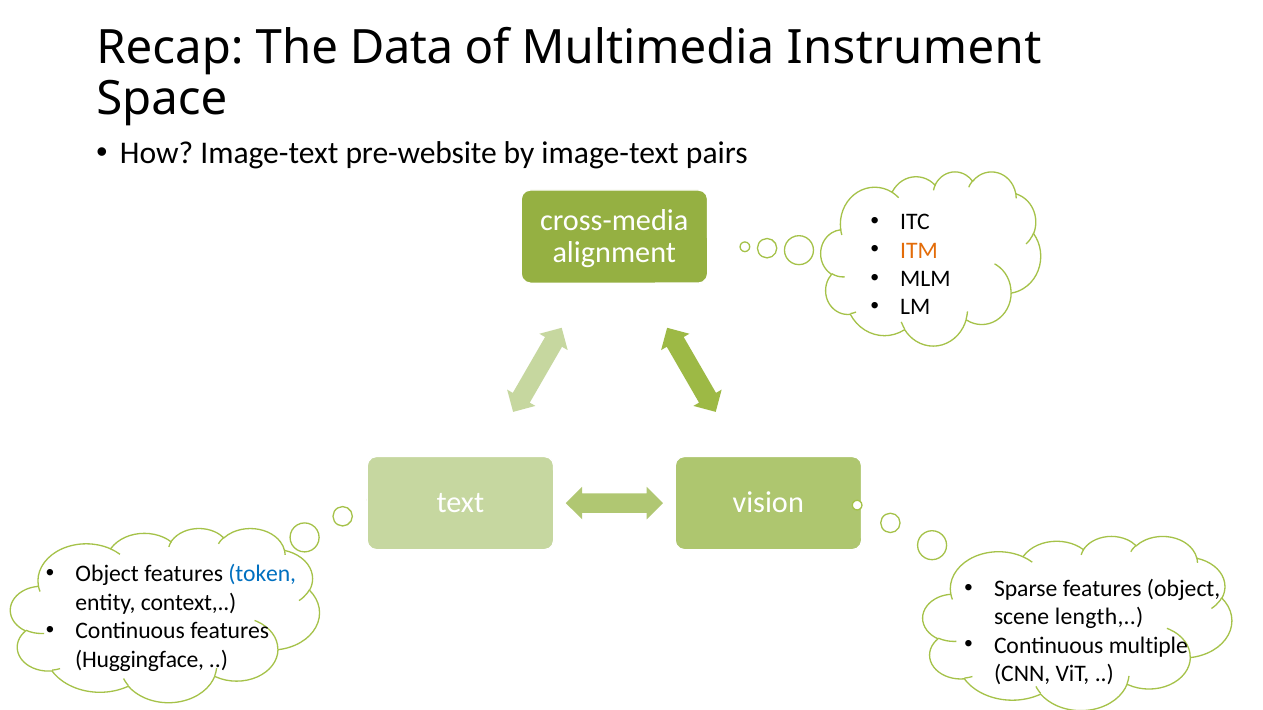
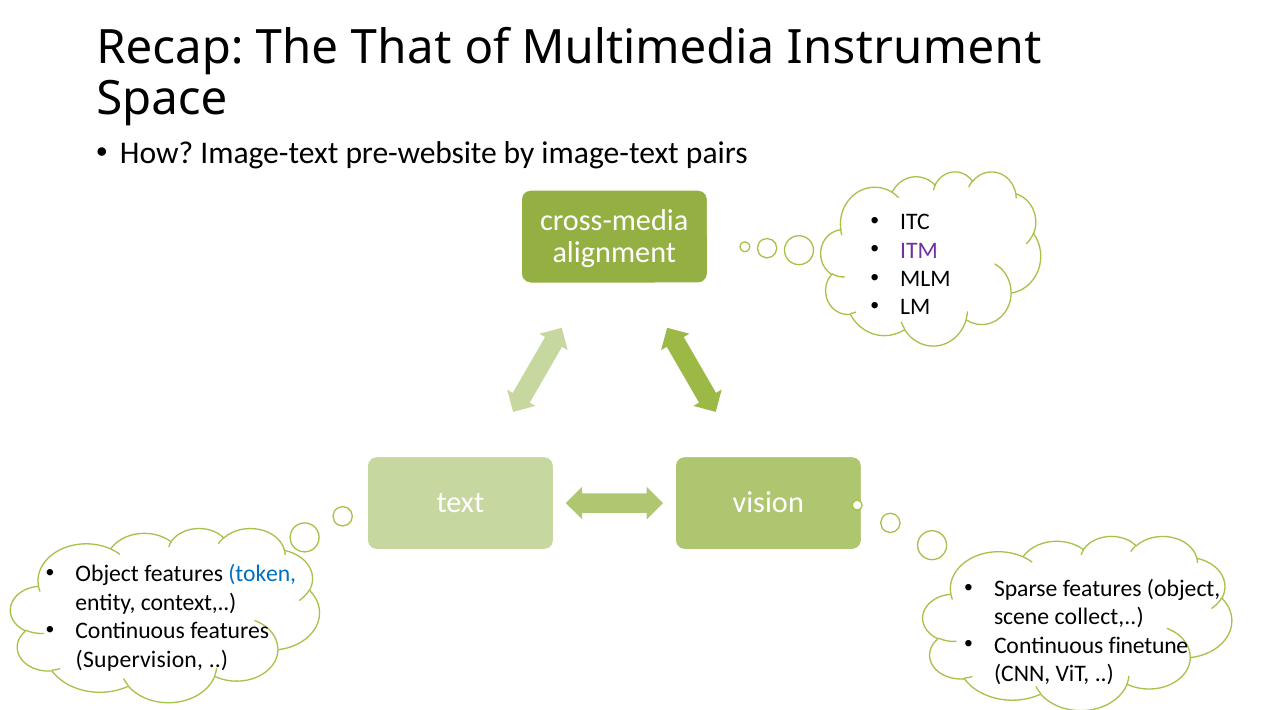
Data: Data -> That
ITM colour: orange -> purple
length: length -> collect
multiple: multiple -> finetune
Huggingface: Huggingface -> Supervision
